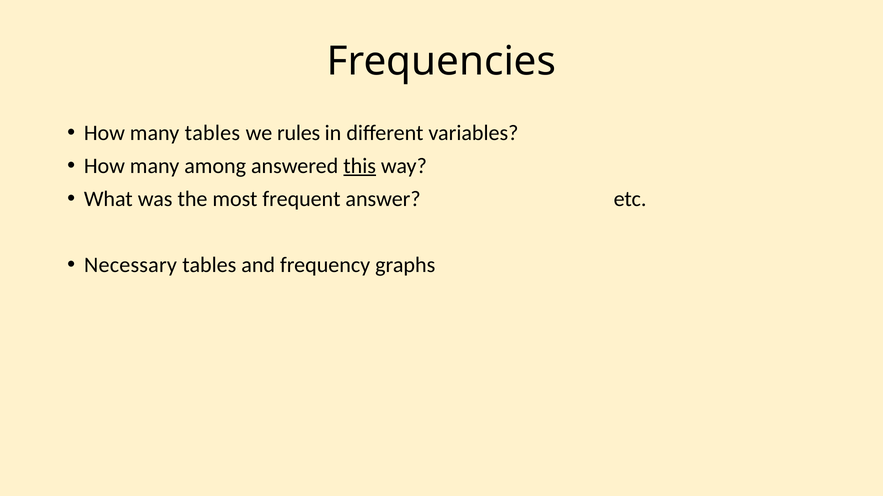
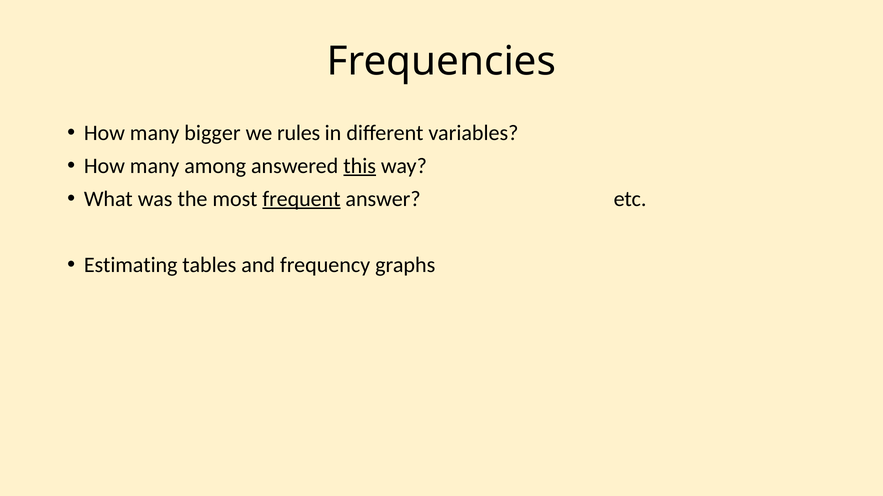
many tables: tables -> bigger
frequent underline: none -> present
Necessary: Necessary -> Estimating
